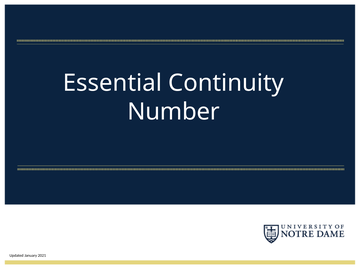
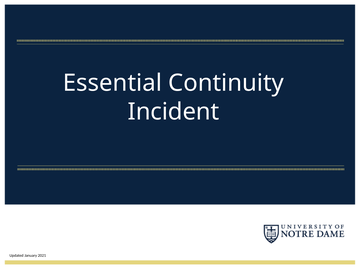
Number: Number -> Incident
